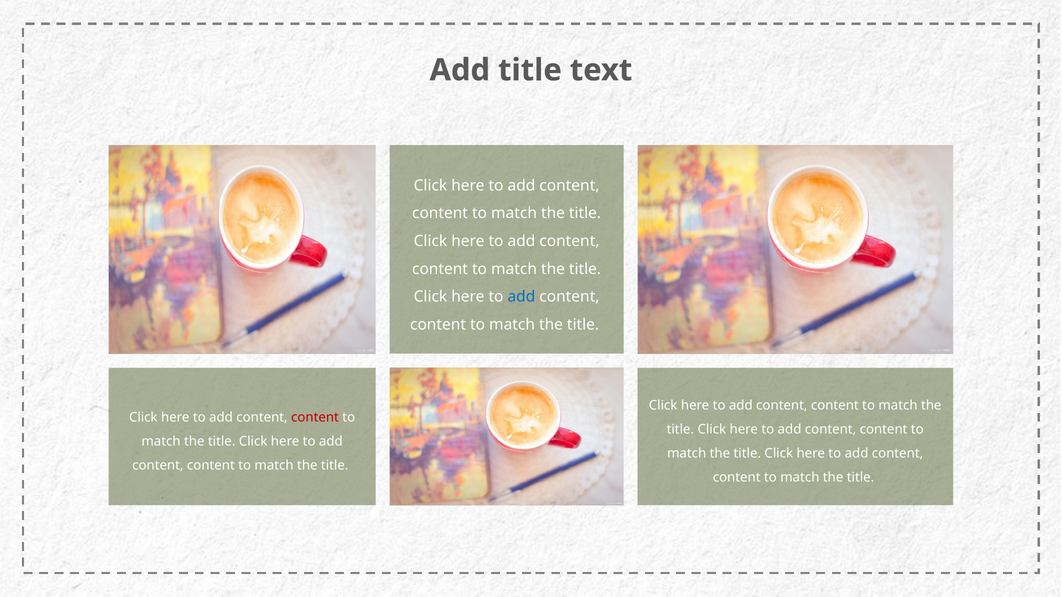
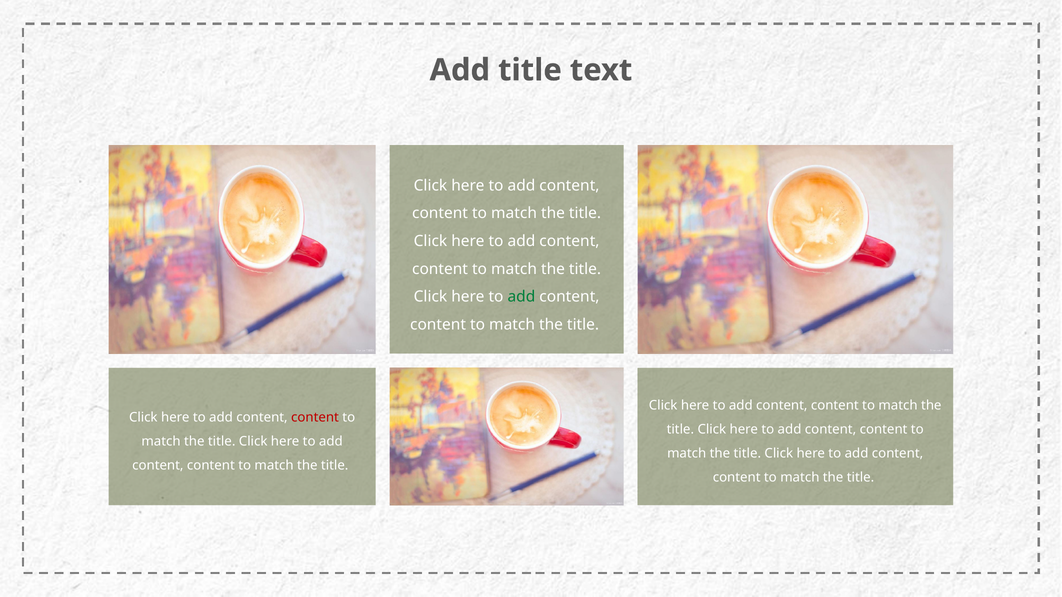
add at (521, 297) colour: blue -> green
